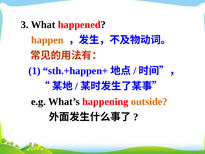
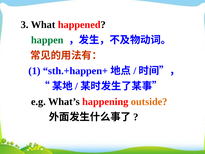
happen colour: orange -> green
